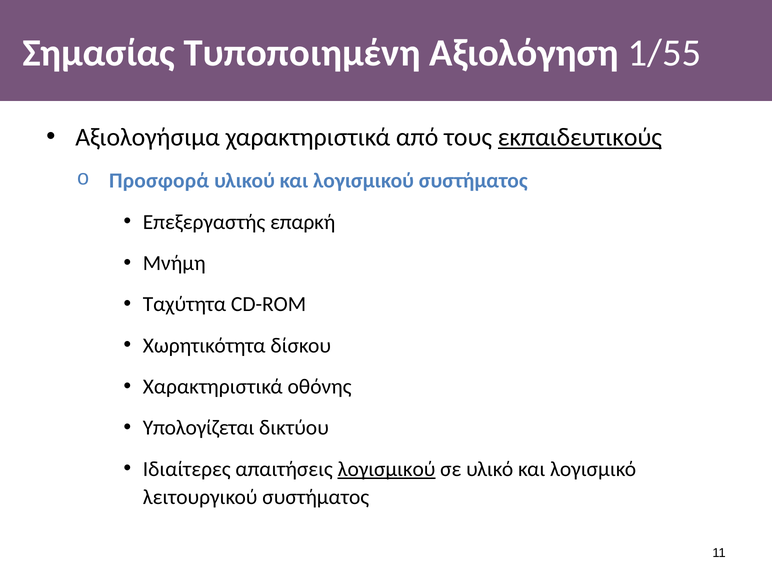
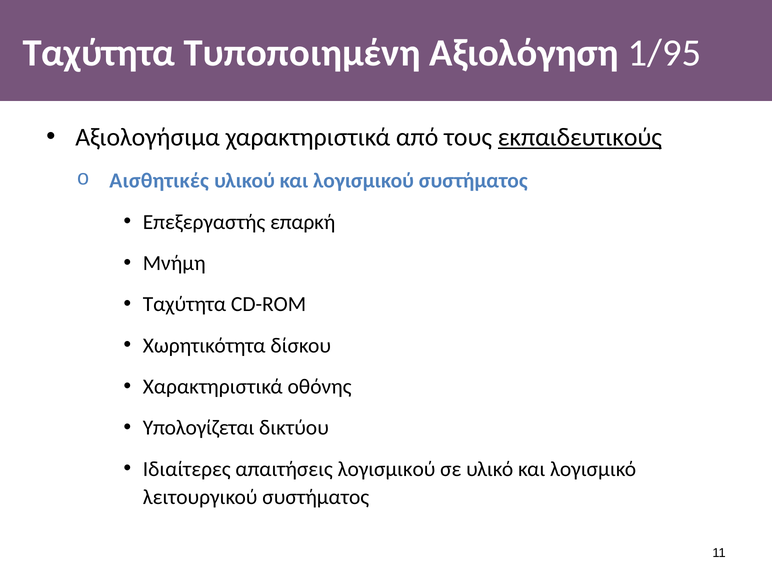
Σημασίας at (99, 53): Σημασίας -> Ταχύτητα
1/55: 1/55 -> 1/95
Προσφορά: Προσφορά -> Αισθητικές
λογισμικού at (387, 469) underline: present -> none
